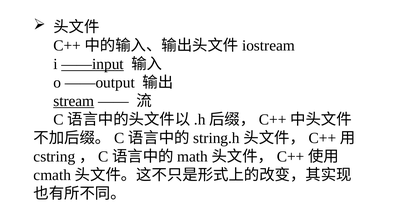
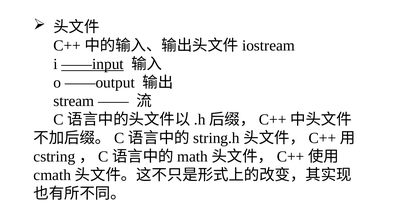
stream underline: present -> none
